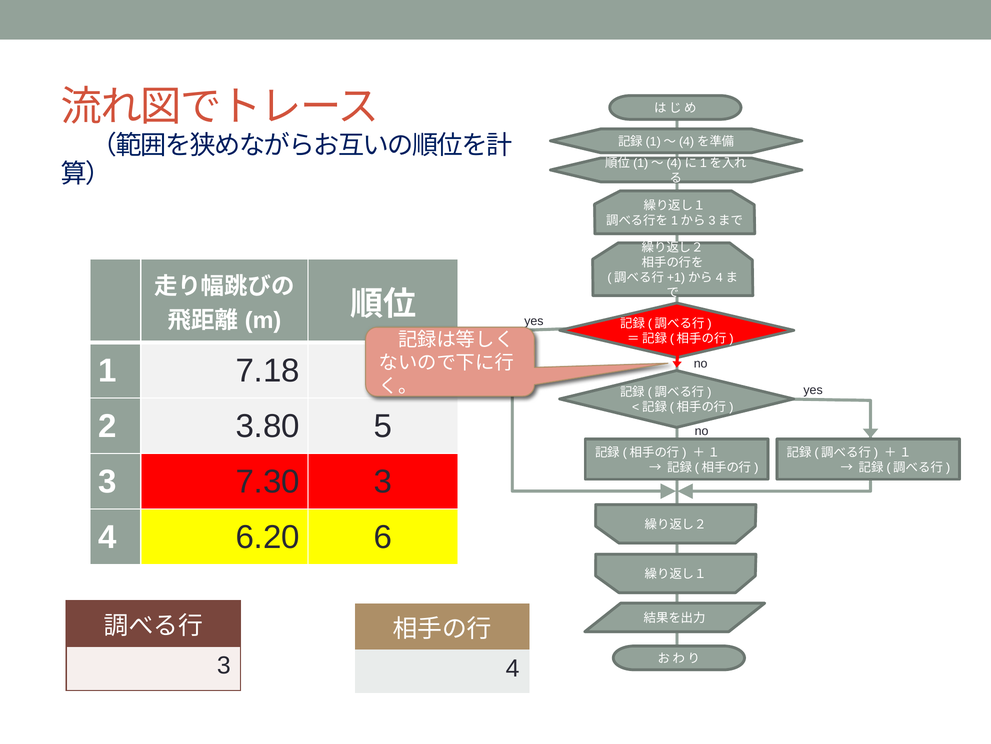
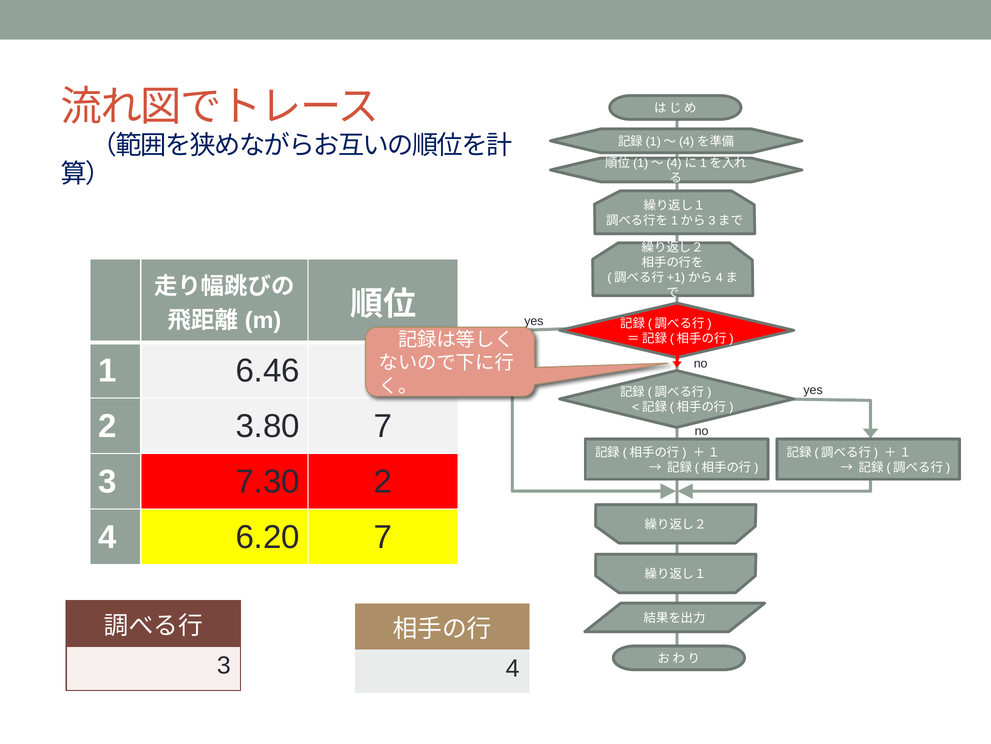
7.18: 7.18 -> 6.46
3.80 5: 5 -> 7
7.30 3: 3 -> 2
6.20 6: 6 -> 7
